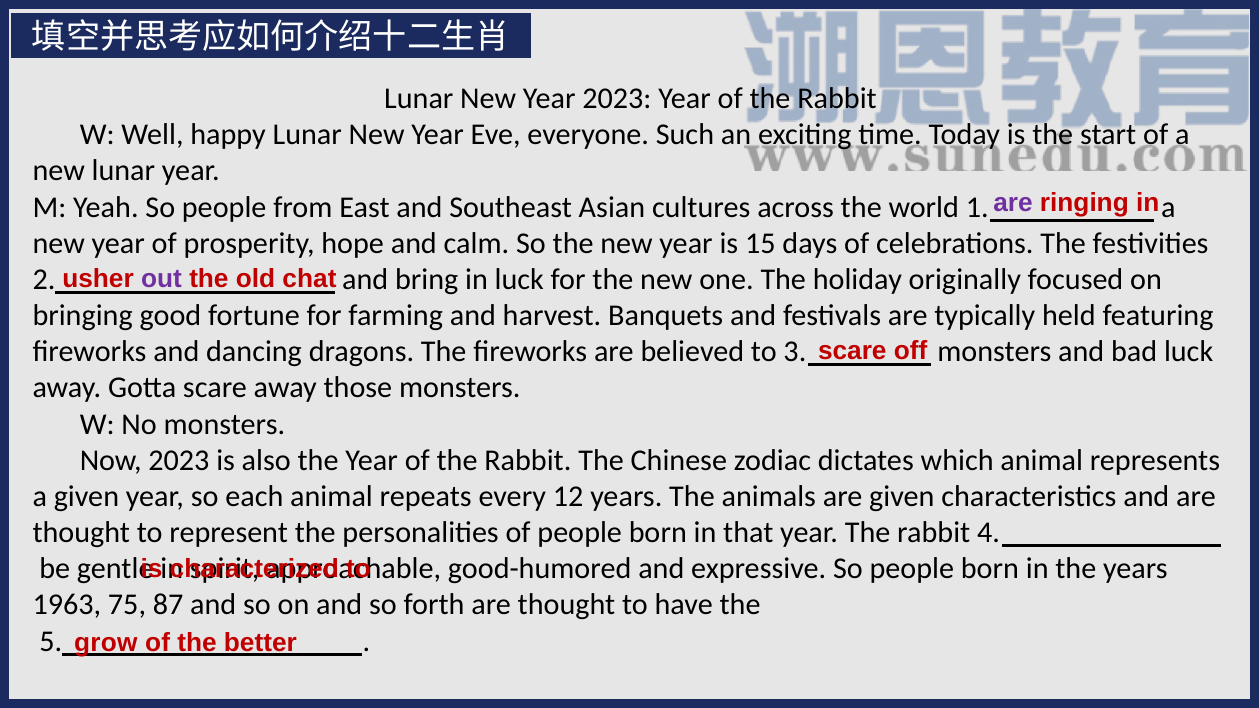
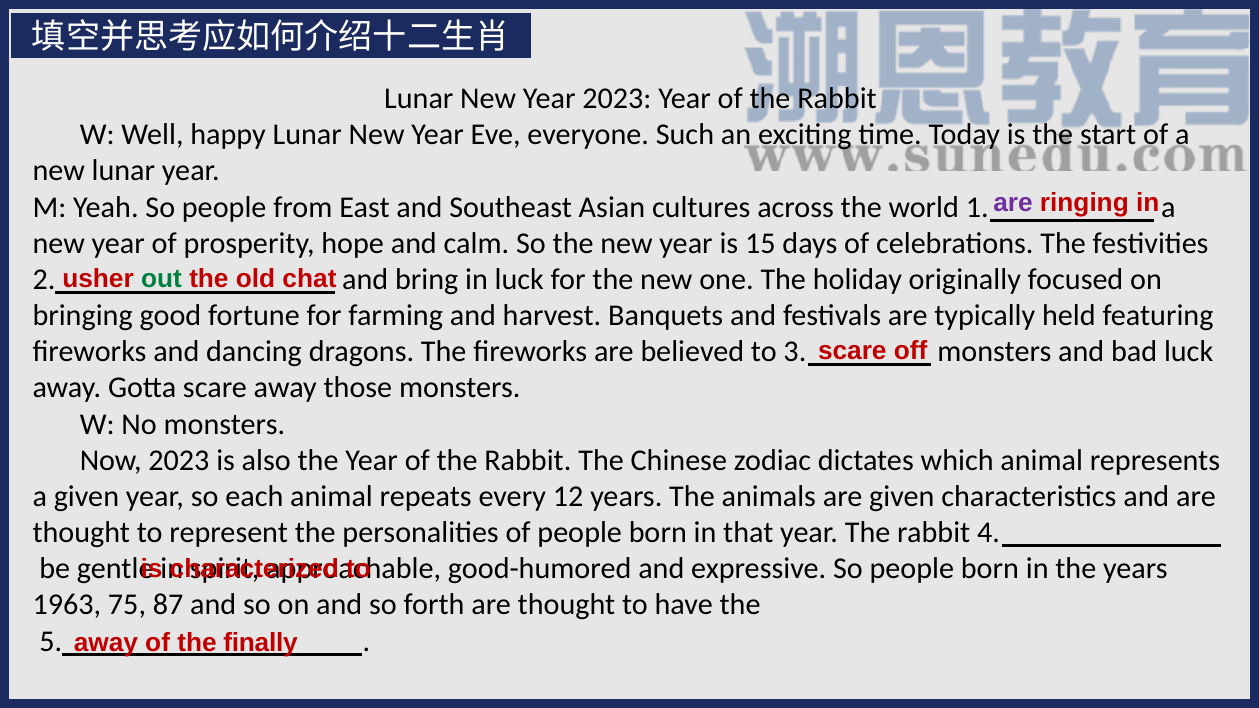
out colour: purple -> green
grow at (106, 643): grow -> away
better: better -> finally
